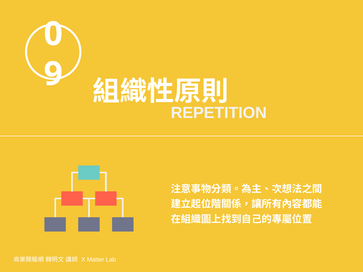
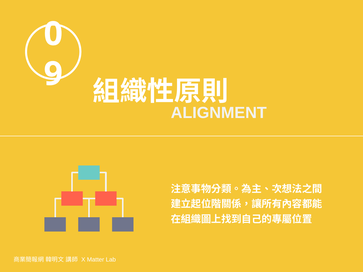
REPETITION: REPETITION -> ALIGNMENT
